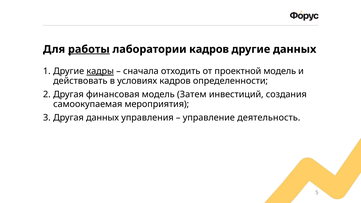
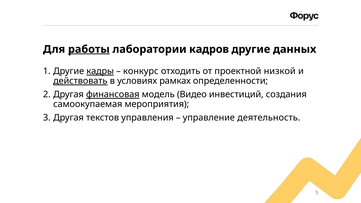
сначала: сначала -> конкурс
проектной модель: модель -> низкой
действовать underline: none -> present
условиях кадров: кадров -> рамках
финансовая underline: none -> present
Затем: Затем -> Видео
Другая данных: данных -> текстов
